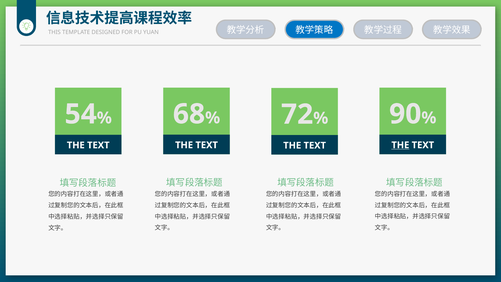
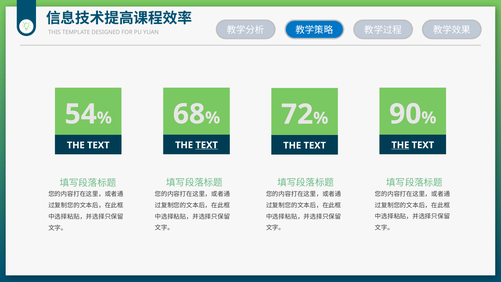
TEXT at (207, 145) underline: none -> present
